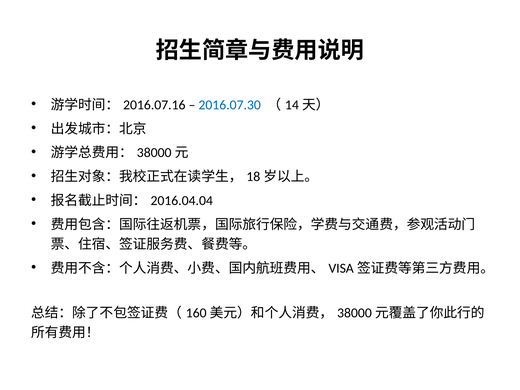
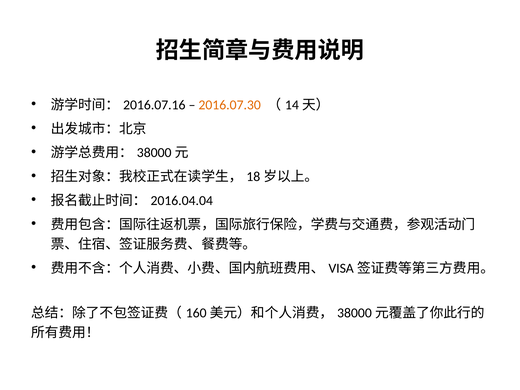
2016.07.30 colour: blue -> orange
